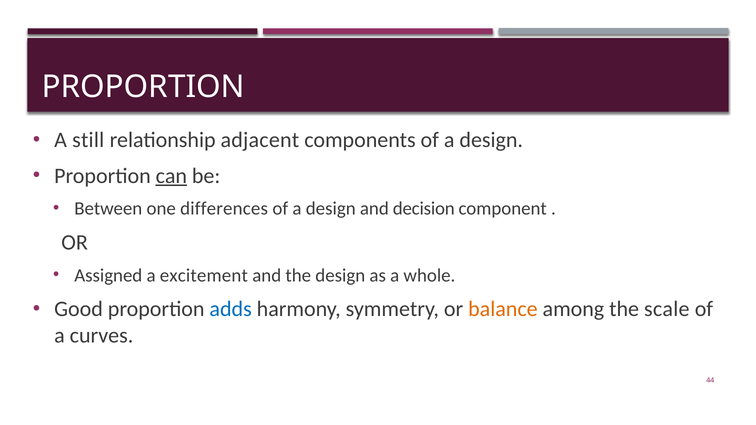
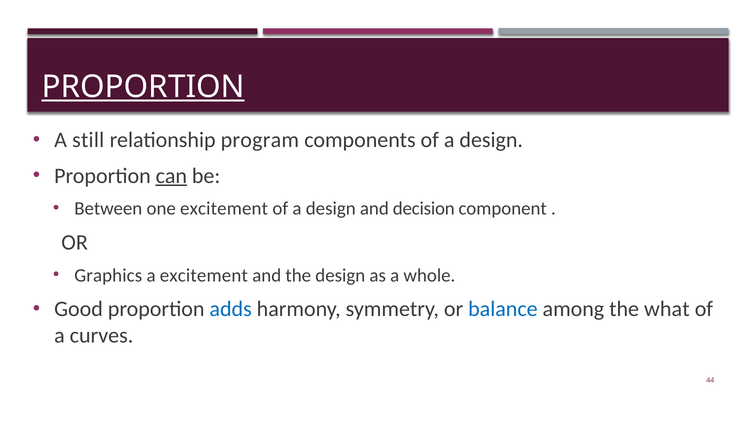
PROPORTION at (143, 87) underline: none -> present
adjacent: adjacent -> program
one differences: differences -> excitement
Assigned: Assigned -> Graphics
balance colour: orange -> blue
scale: scale -> what
